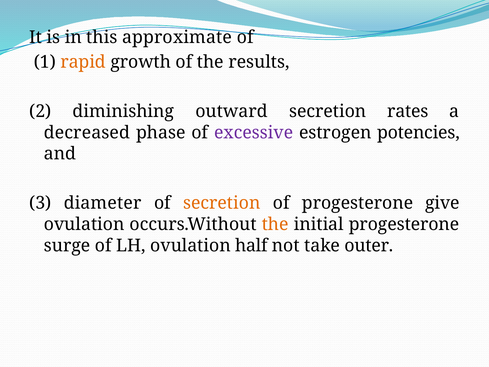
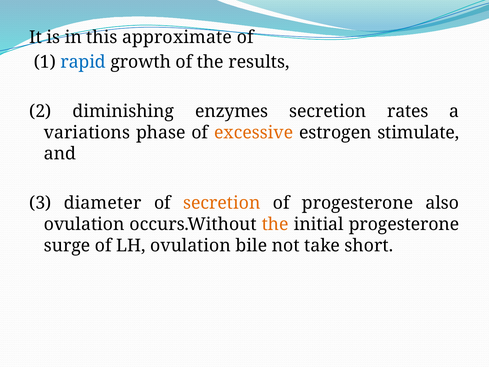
rapid colour: orange -> blue
outward: outward -> enzymes
decreased: decreased -> variations
excessive colour: purple -> orange
potencies: potencies -> stimulate
give: give -> also
half: half -> bile
outer: outer -> short
